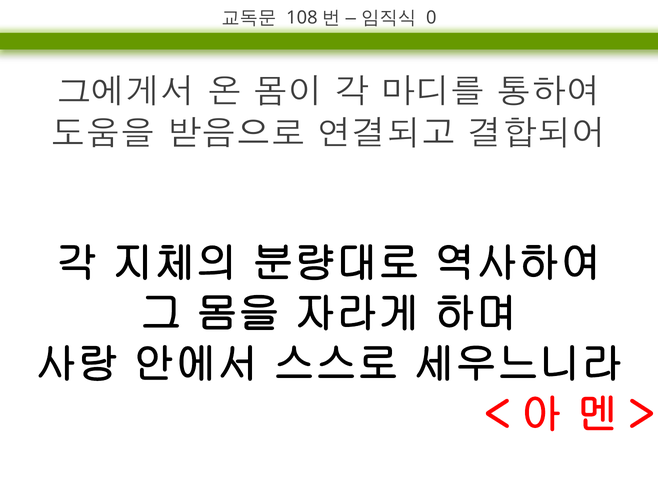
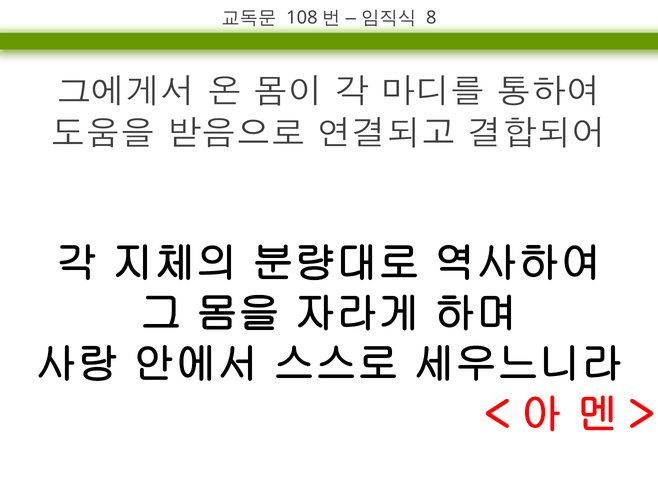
0: 0 -> 8
